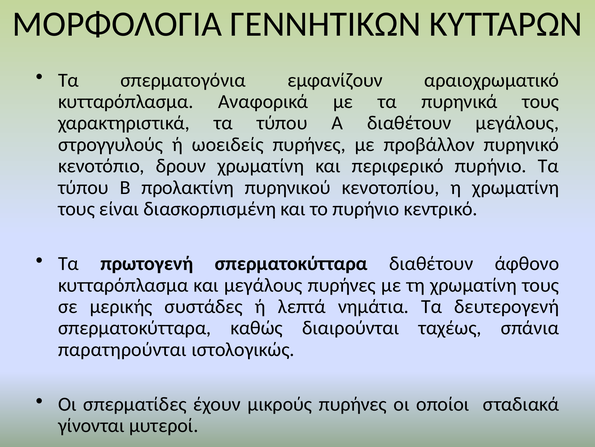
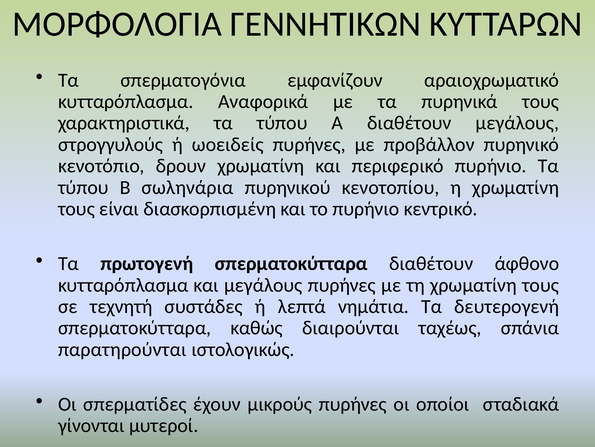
προλακτίνη: προλακτίνη -> σωληνάρια
μερικής: μερικής -> τεχνητή
